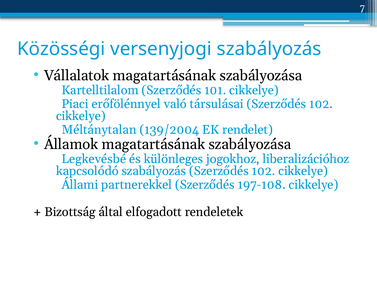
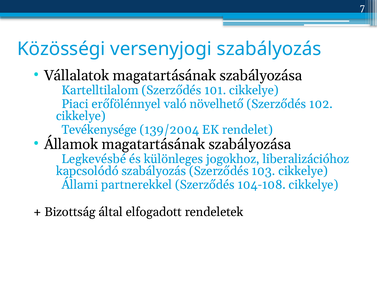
társulásai: társulásai -> növelhető
Méltánytalan: Méltánytalan -> Tevékenysége
szabályozás Szerződés 102: 102 -> 103
197-108: 197-108 -> 104-108
